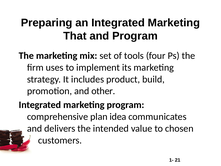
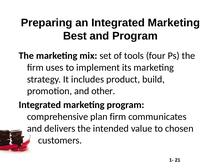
That: That -> Best
plan idea: idea -> firm
